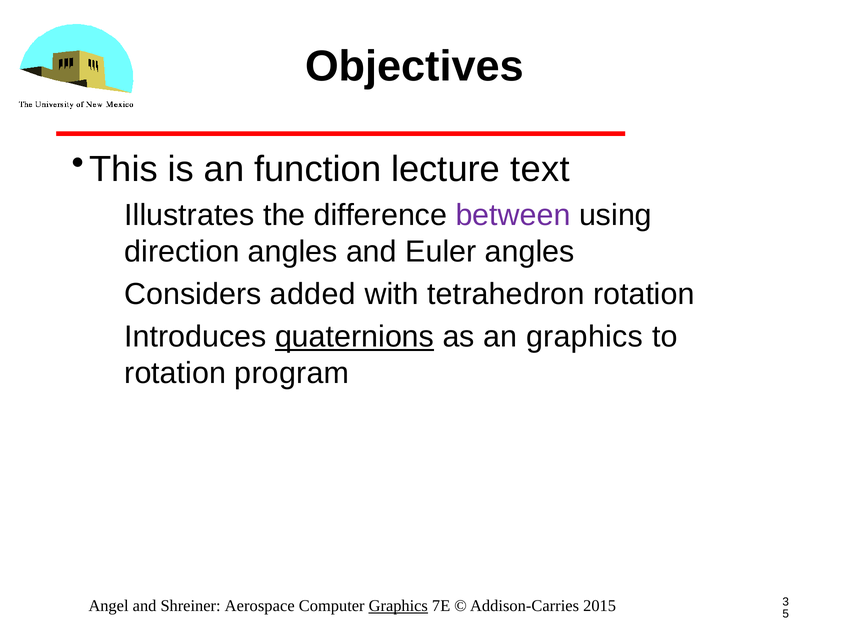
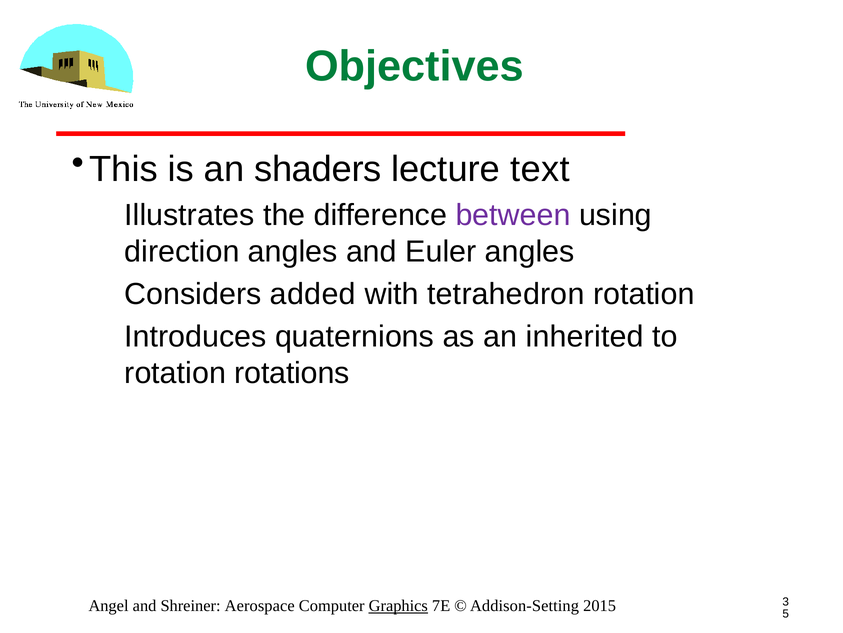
Objectives colour: black -> green
function: function -> shaders
quaternions underline: present -> none
an graphics: graphics -> inherited
program: program -> rotations
Addison-Carries: Addison-Carries -> Addison-Setting
